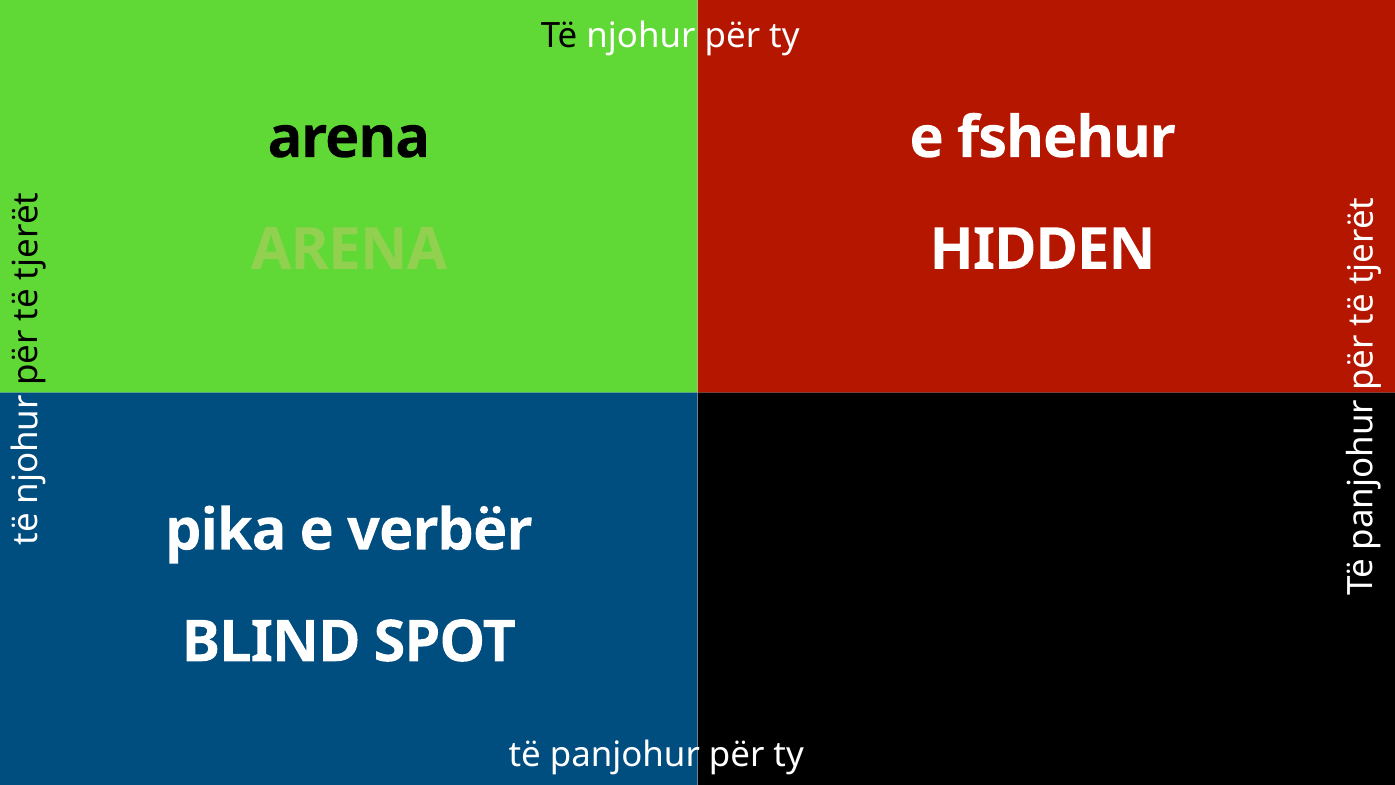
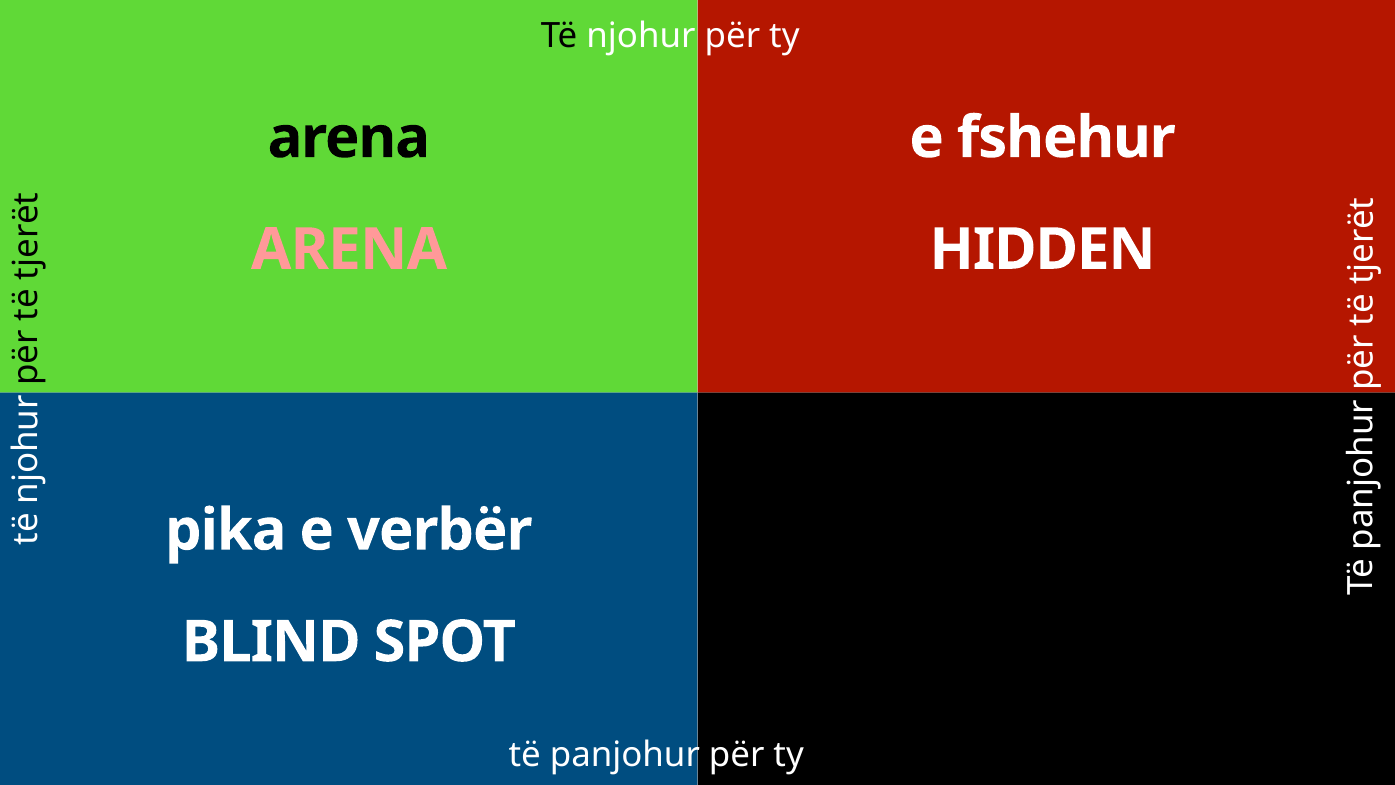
ARENA at (349, 249) colour: light green -> pink
